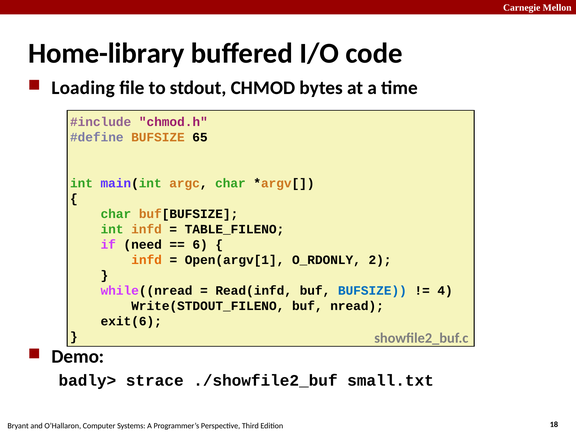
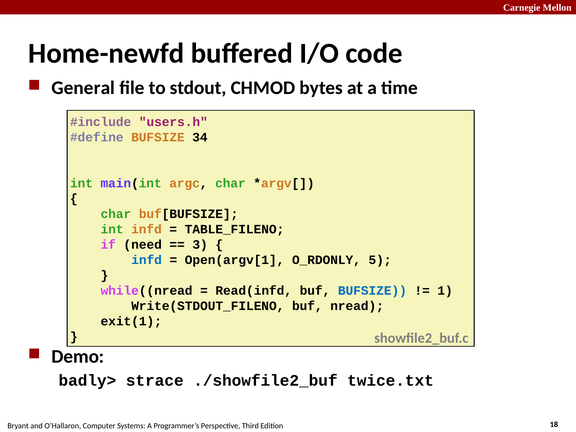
Home-library: Home-library -> Home-newfd
Loading: Loading -> General
chmod.h: chmod.h -> users.h
65: 65 -> 34
6: 6 -> 3
infd at (147, 260) colour: orange -> blue
2: 2 -> 5
4: 4 -> 1
exit(6: exit(6 -> exit(1
small.txt: small.txt -> twice.txt
